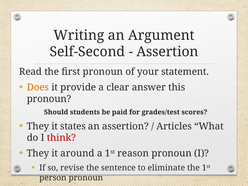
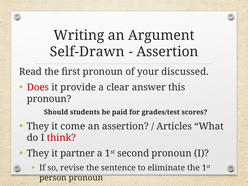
Self-Second: Self-Second -> Self-Drawn
statement: statement -> discussed
Does colour: orange -> red
states: states -> come
around: around -> partner
reason: reason -> second
